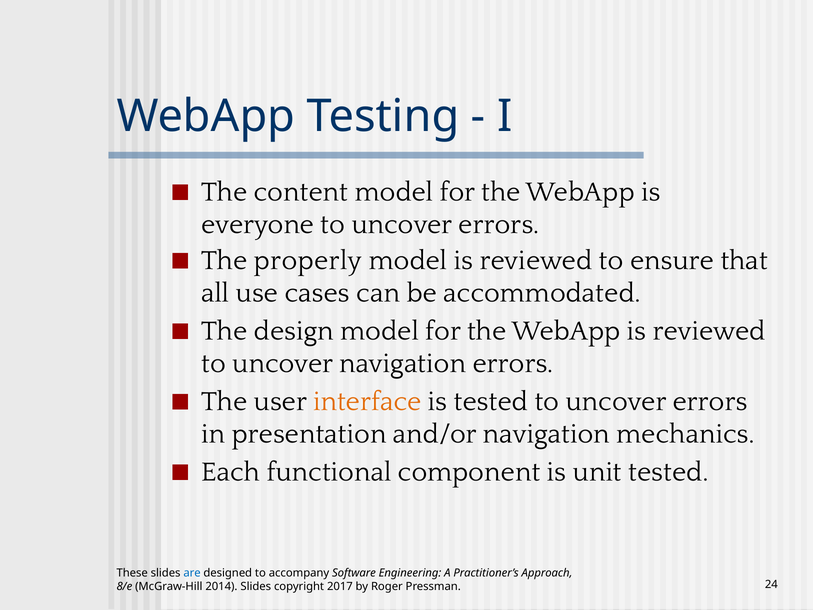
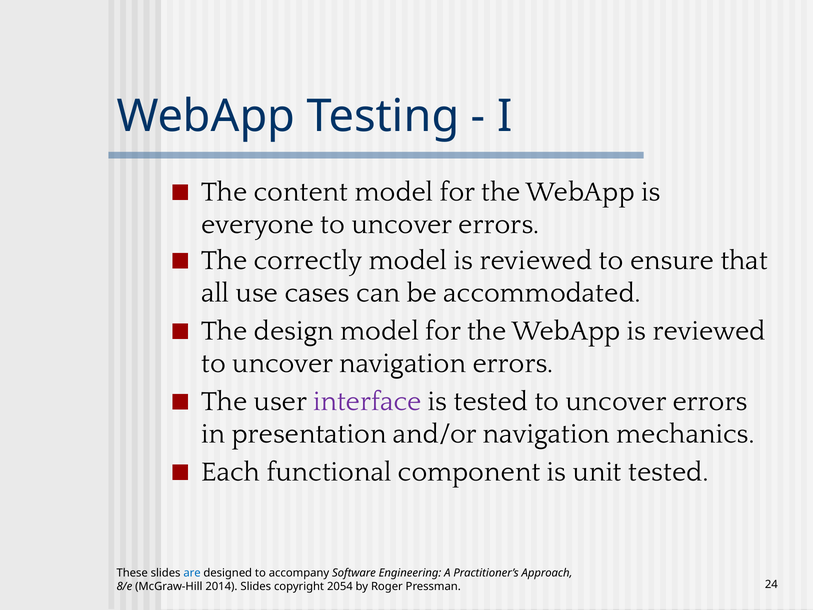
properly: properly -> correctly
interface colour: orange -> purple
2017: 2017 -> 2054
